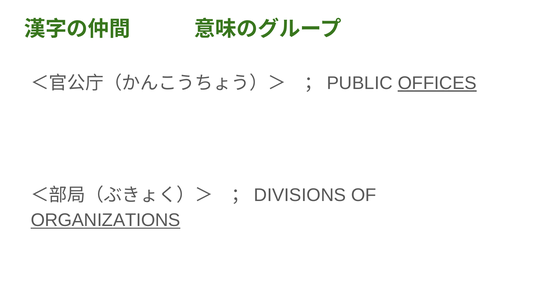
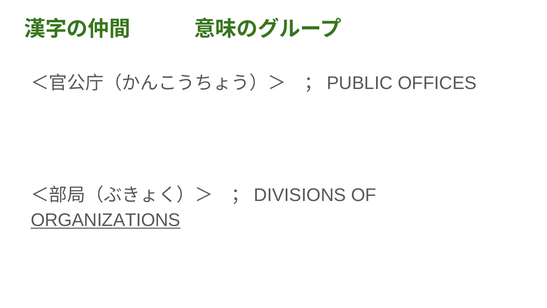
OFFICES underline: present -> none
